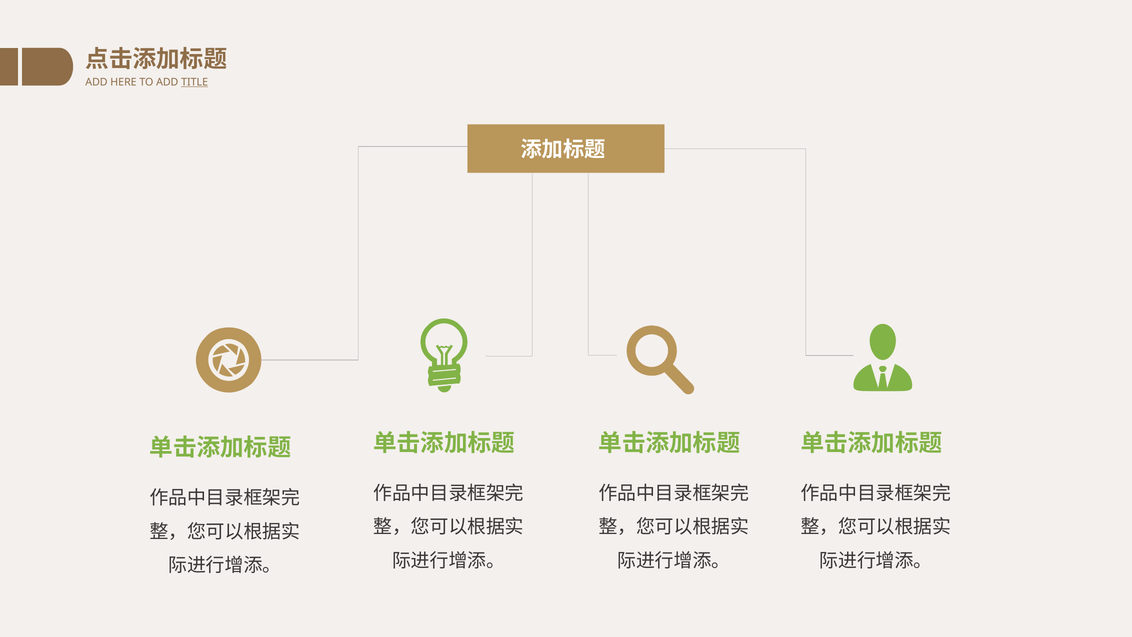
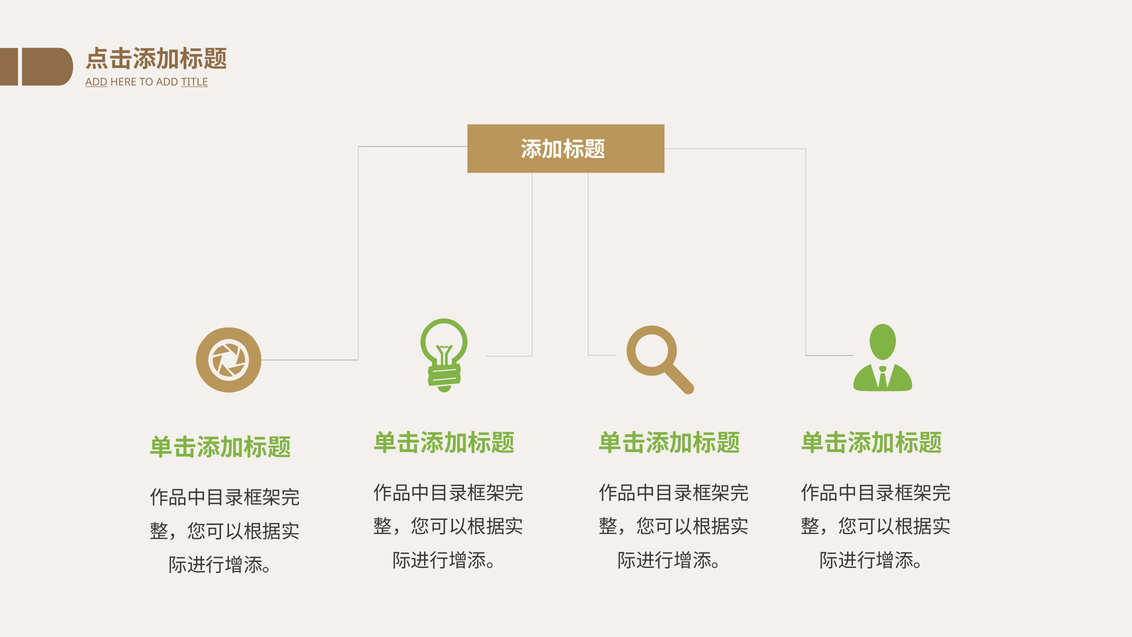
ADD at (96, 82) underline: none -> present
